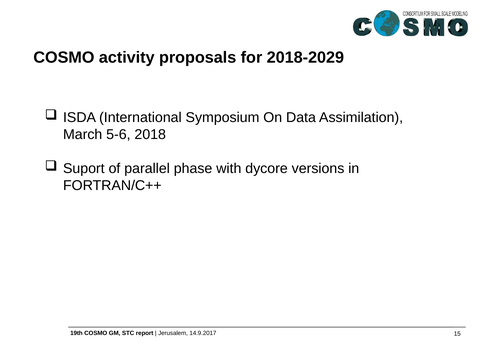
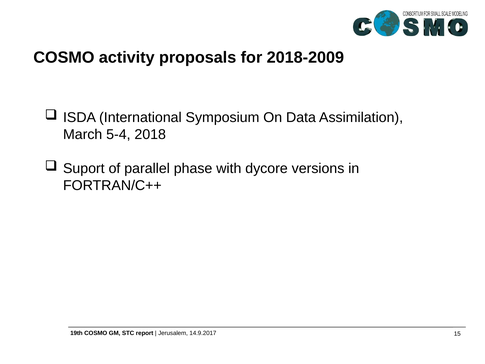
2018-2029: 2018-2029 -> 2018-2009
5-6: 5-6 -> 5-4
